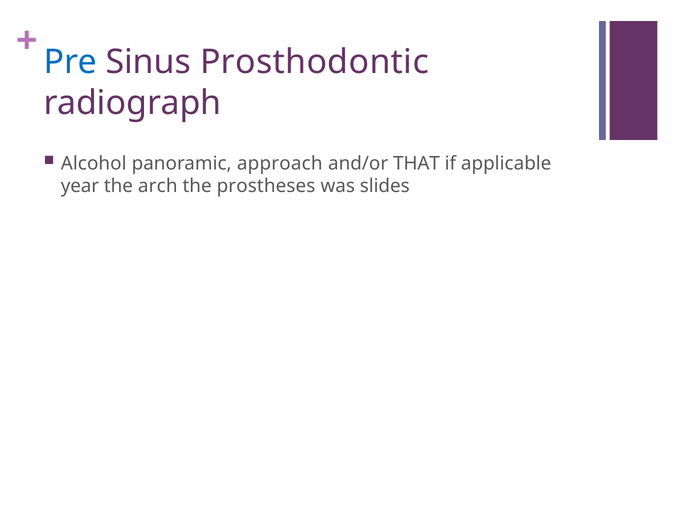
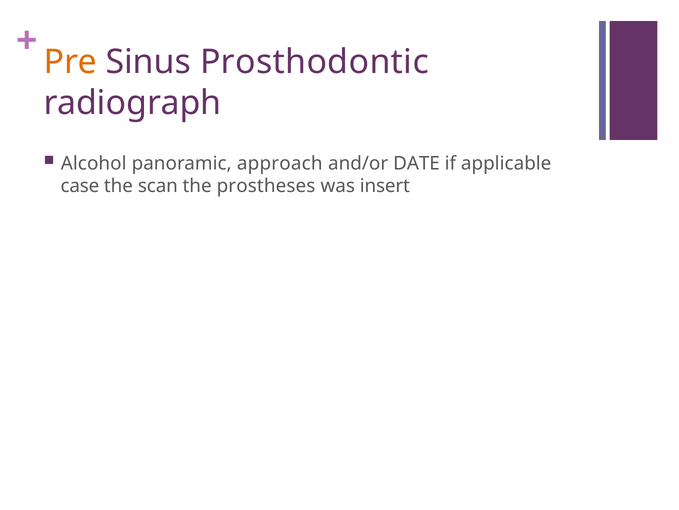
Pre colour: blue -> orange
THAT: THAT -> DATE
year: year -> case
arch: arch -> scan
slides: slides -> insert
